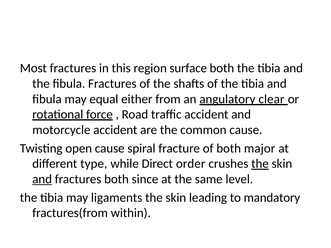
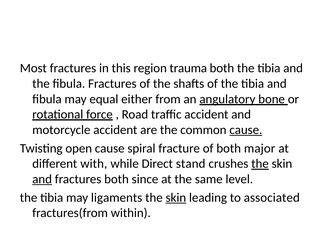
surface: surface -> trauma
clear: clear -> bone
cause at (246, 130) underline: none -> present
type: type -> with
order: order -> stand
skin at (176, 198) underline: none -> present
mandatory: mandatory -> associated
